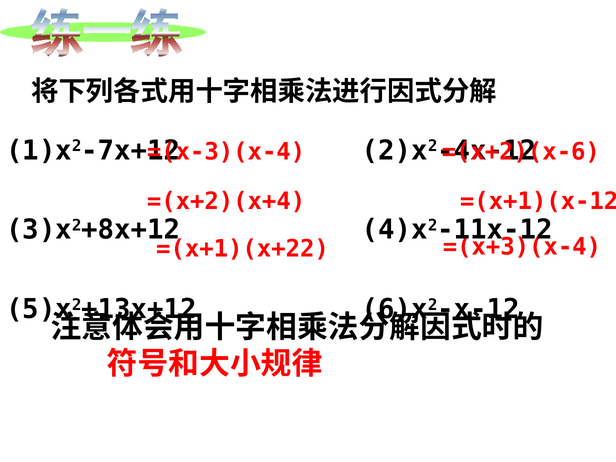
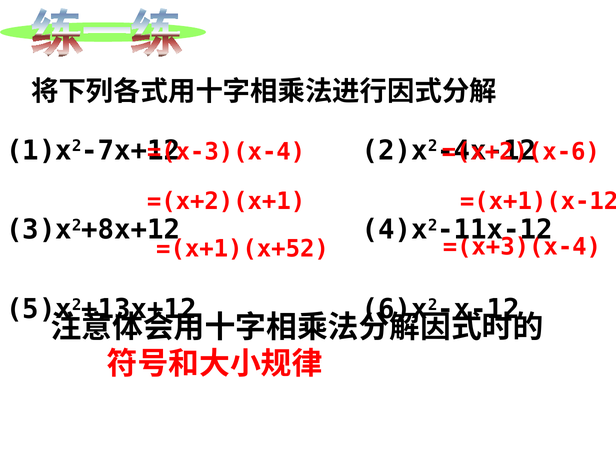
=(x+2)(x+4: =(x+2)(x+4 -> =(x+2)(x+1
=(x+1)(x+22: =(x+1)(x+22 -> =(x+1)(x+52
